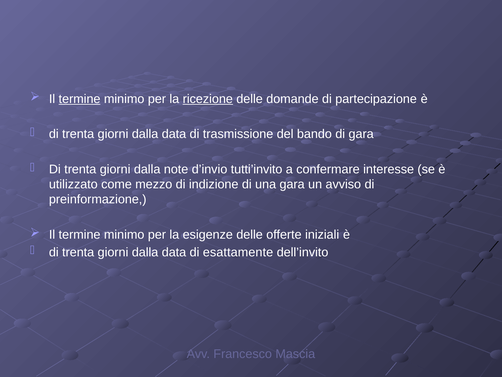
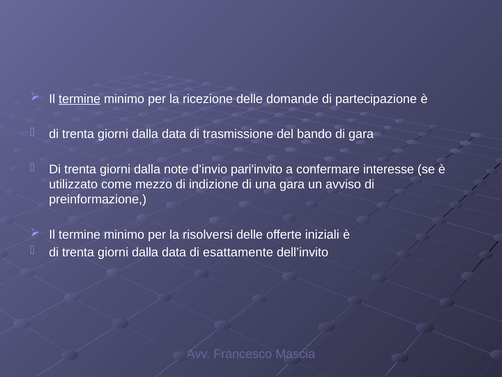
ricezione underline: present -> none
tutti’invito: tutti’invito -> pari’invito
esigenze: esigenze -> risolversi
